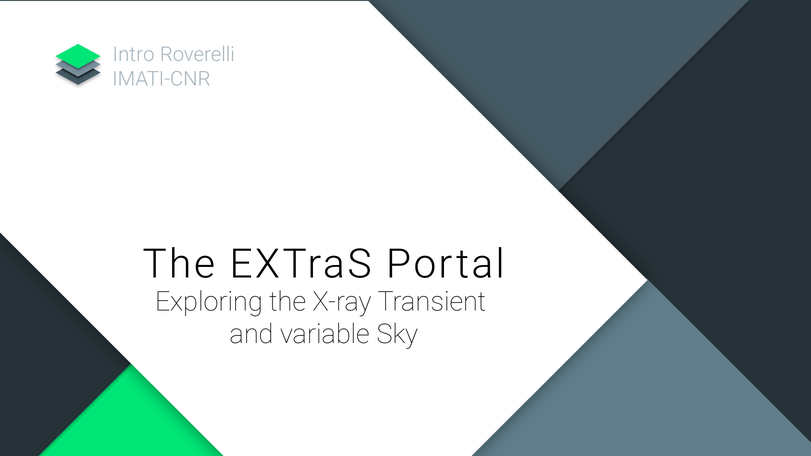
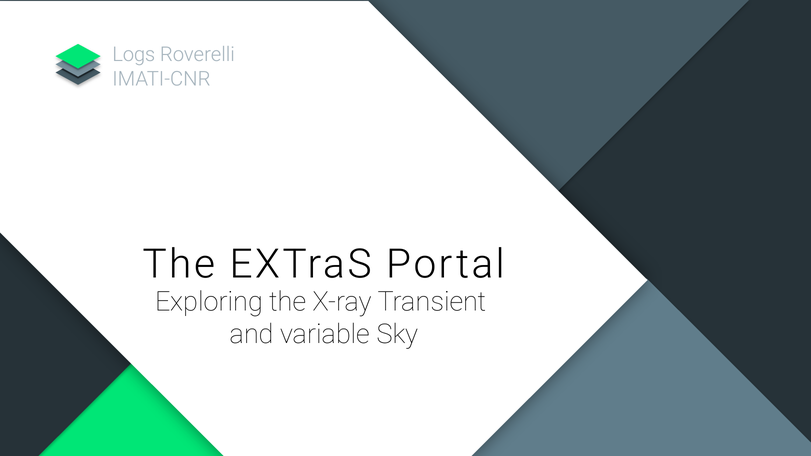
Intro: Intro -> Logs
